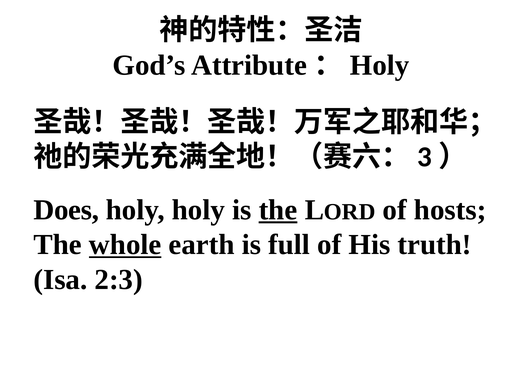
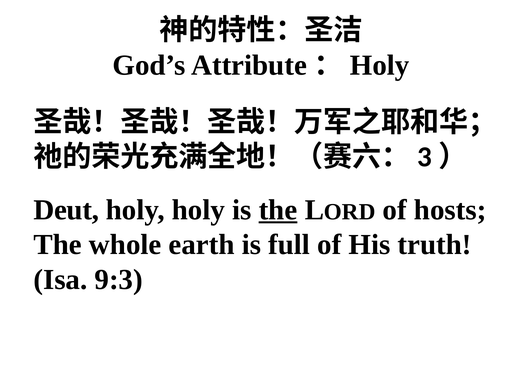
Does: Does -> Deut
whole underline: present -> none
2:3: 2:3 -> 9:3
